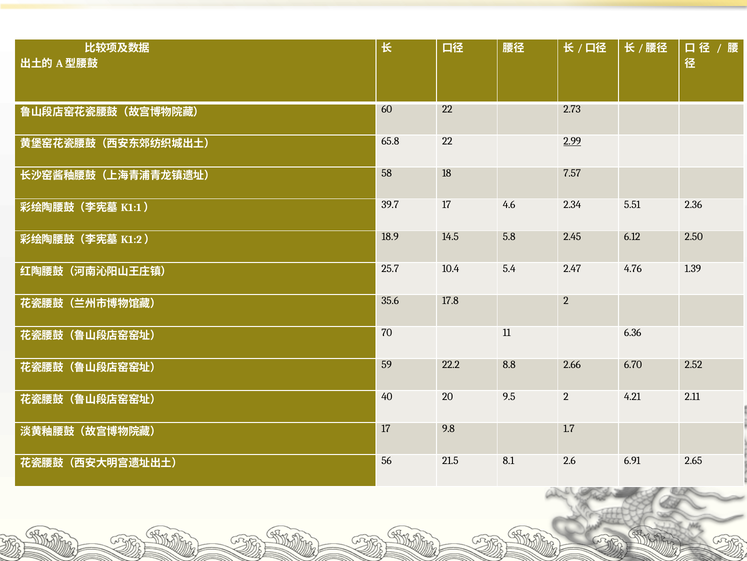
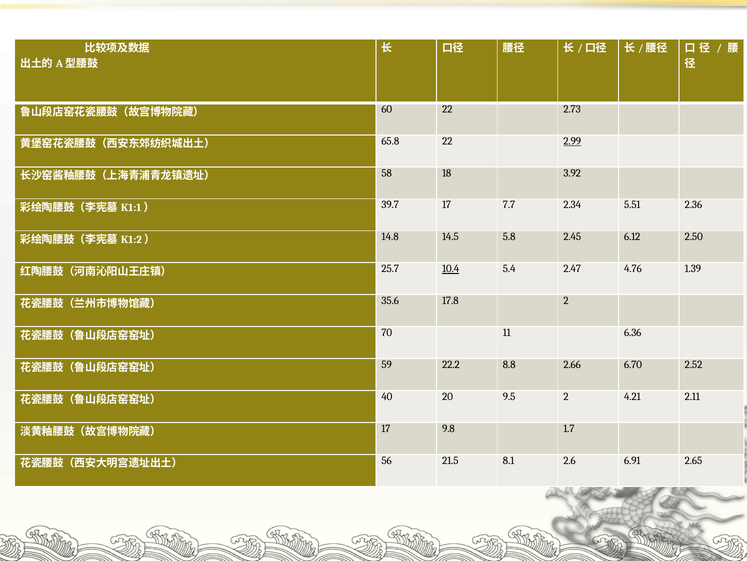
7.57: 7.57 -> 3.92
4.6: 4.6 -> 7.7
18.9: 18.9 -> 14.8
10.4 underline: none -> present
